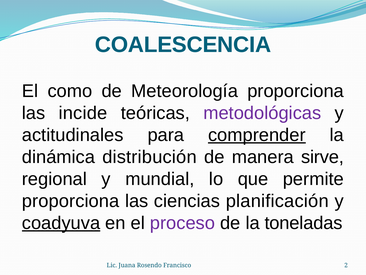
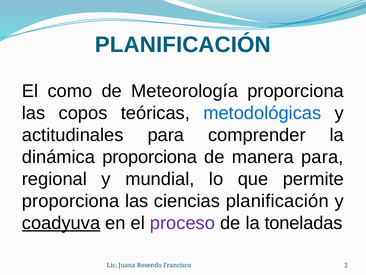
COALESCENCIA at (183, 45): COALESCENCIA -> PLANIFICACIÓN
incide: incide -> copos
metodológicas colour: purple -> blue
comprender underline: present -> none
dinámica distribución: distribución -> proporciona
manera sirve: sirve -> para
